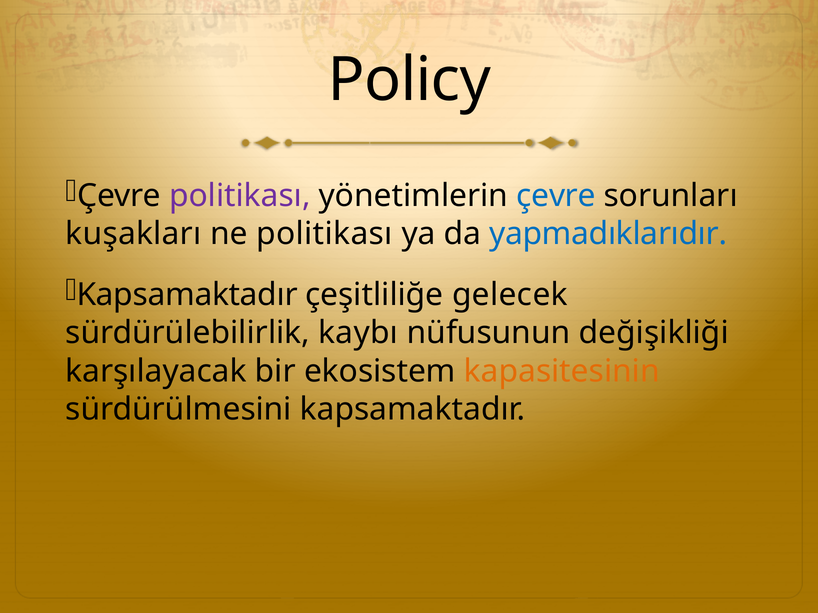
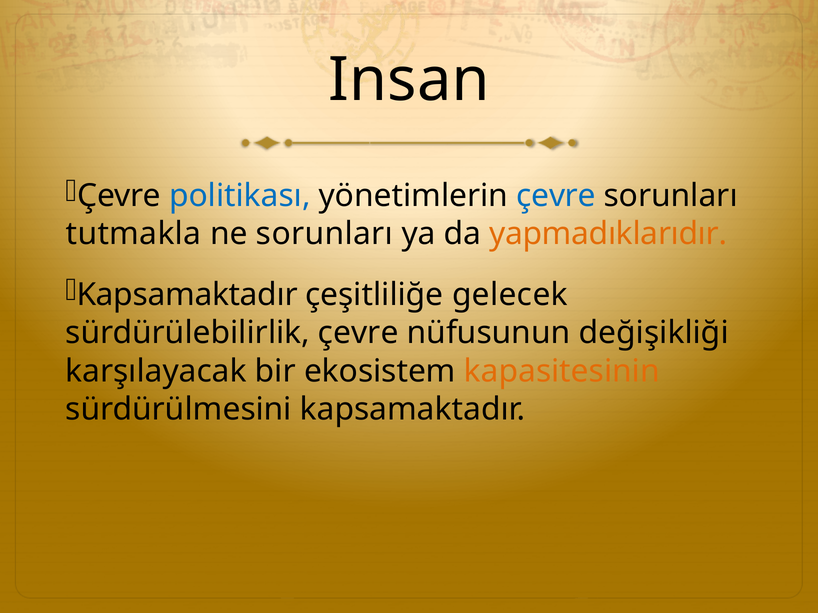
Policy: Policy -> Insan
politikası at (240, 196) colour: purple -> blue
kuşakları: kuşakları -> tutmakla
ne politikası: politikası -> sorunları
yapmadıklarıdır colour: blue -> orange
sürdürülebilirlik kaybı: kaybı -> çevre
